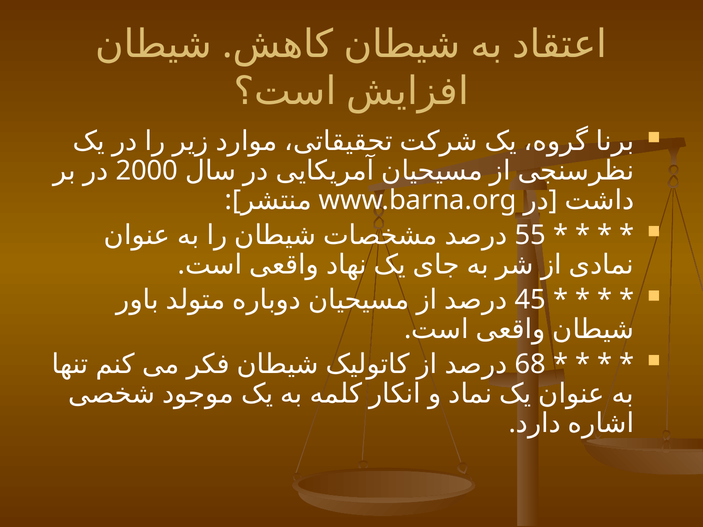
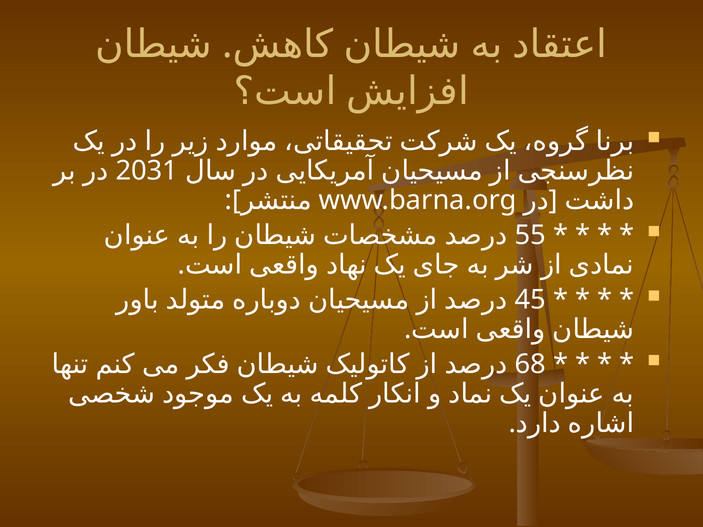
2000: 2000 -> 2031
